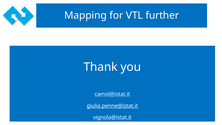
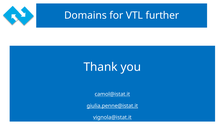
Mapping: Mapping -> Domains
